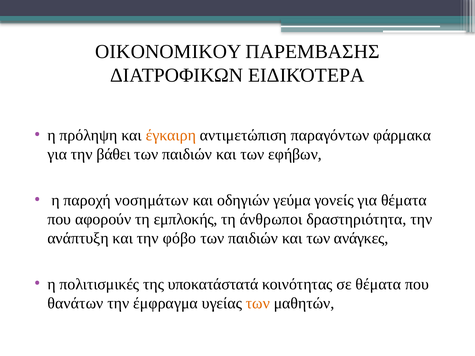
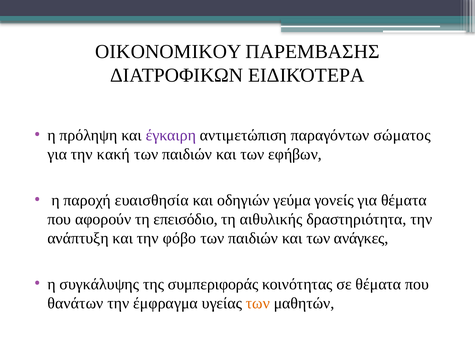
έγκαιρη colour: orange -> purple
φάρμακα: φάρμακα -> σώματος
βάθει: βάθει -> κακή
νοσημάτων: νοσημάτων -> ευαισθησία
εμπλοκής: εμπλοκής -> επεισόδιο
άνθρωποι: άνθρωποι -> αιθυλικής
πολιτισμικές: πολιτισμικές -> συγκάλυψης
υποκατάστατά: υποκατάστατά -> συμπεριφοράς
